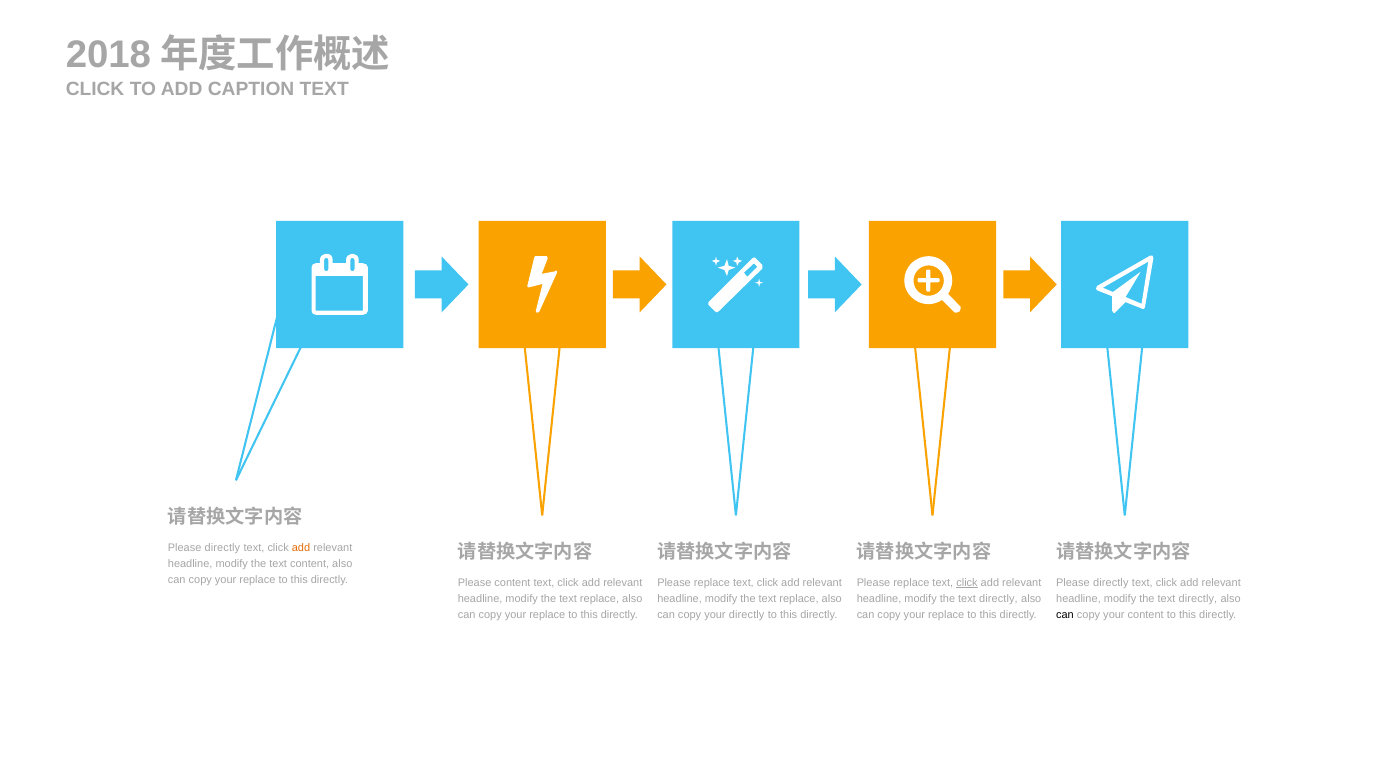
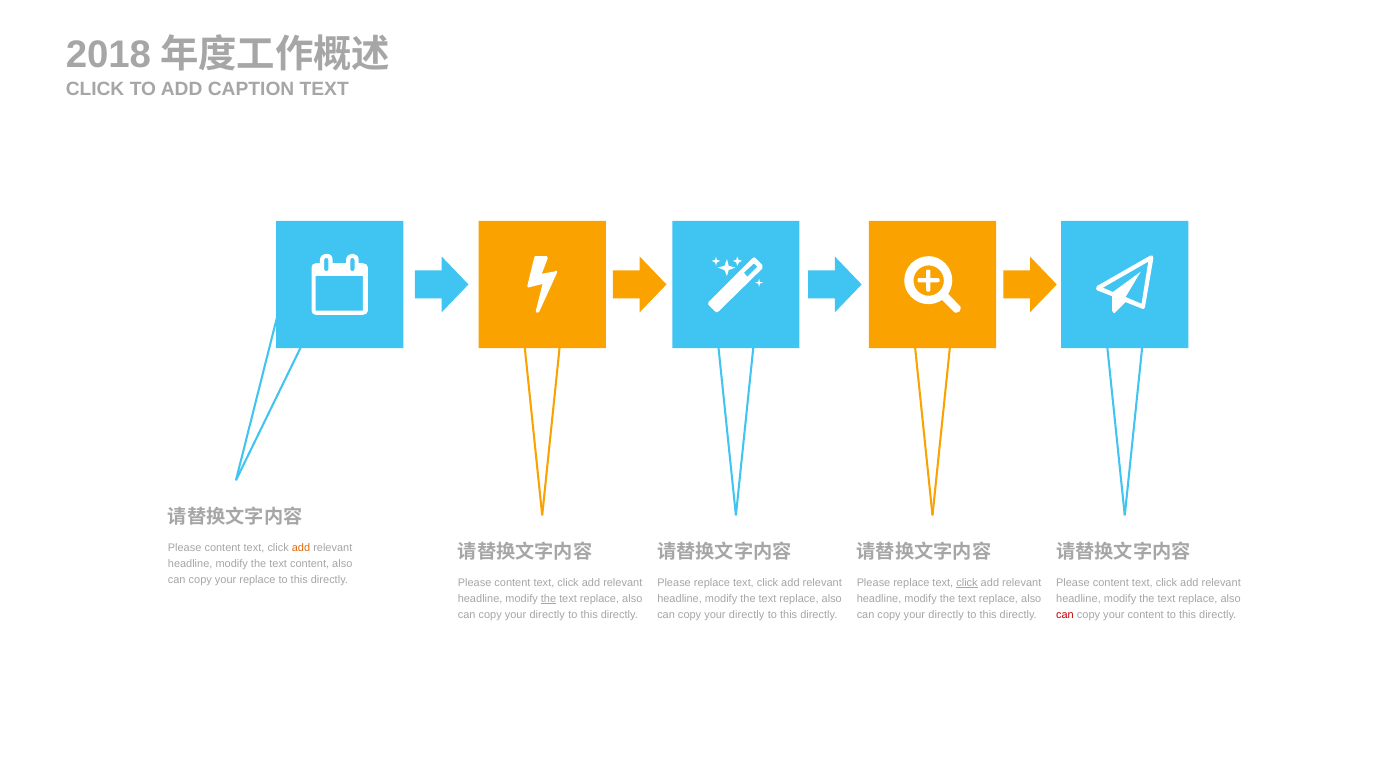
directly at (222, 548): directly -> content
directly at (1111, 583): directly -> content
the at (549, 599) underline: none -> present
directly at (998, 599): directly -> replace
directly at (1198, 599): directly -> replace
replace at (547, 614): replace -> directly
replace at (946, 614): replace -> directly
can at (1065, 614) colour: black -> red
